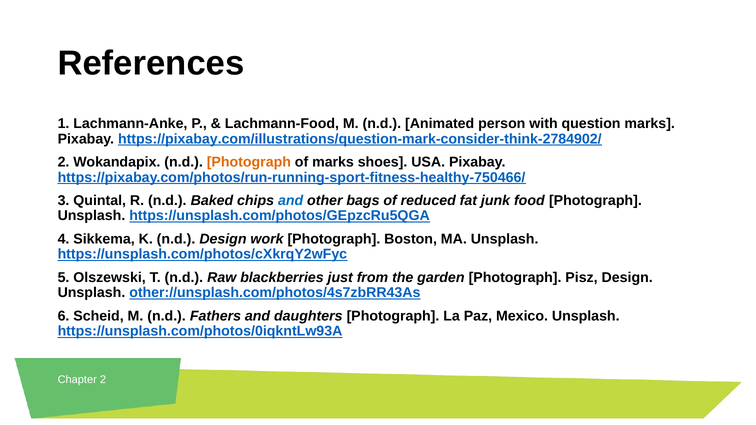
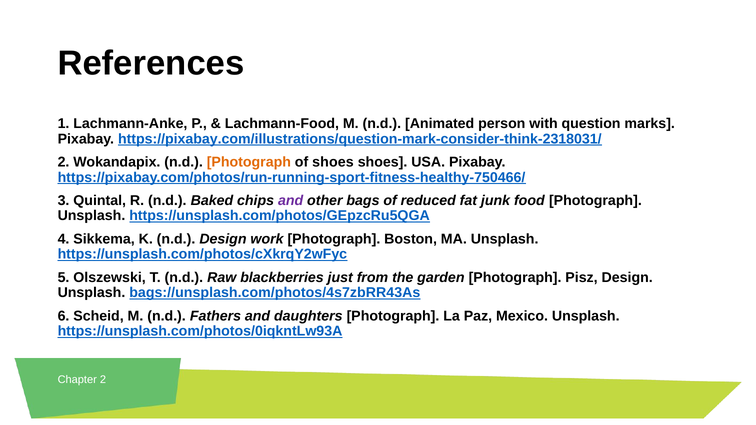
https://pixabay.com/illustrations/question-mark-consider-think-2784902/: https://pixabay.com/illustrations/question-mark-consider-think-2784902/ -> https://pixabay.com/illustrations/question-mark-consider-think-2318031/
of marks: marks -> shoes
and at (291, 201) colour: blue -> purple
other://unsplash.com/photos/4s7zbRR43As: other://unsplash.com/photos/4s7zbRR43As -> bags://unsplash.com/photos/4s7zbRR43As
